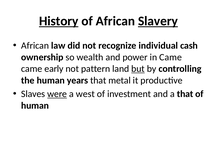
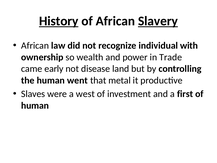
cash: cash -> with
in Came: Came -> Trade
pattern: pattern -> disease
but underline: present -> none
years: years -> went
were underline: present -> none
a that: that -> first
